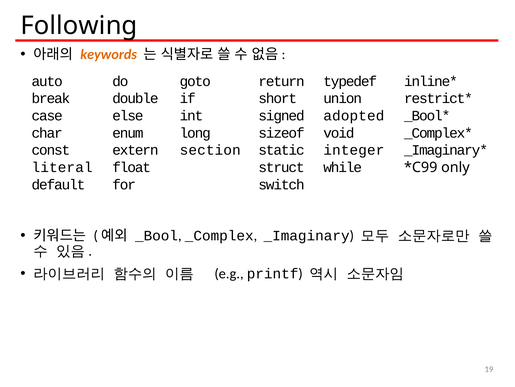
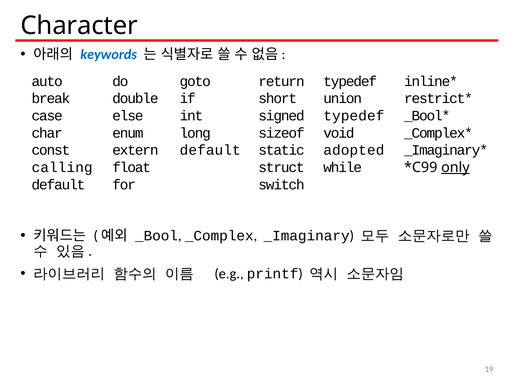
Following: Following -> Character
keywords colour: orange -> blue
adopted at (354, 116): adopted -> typedef
section at (210, 150): section -> default
integer: integer -> adopted
literal: literal -> calling
only underline: none -> present
